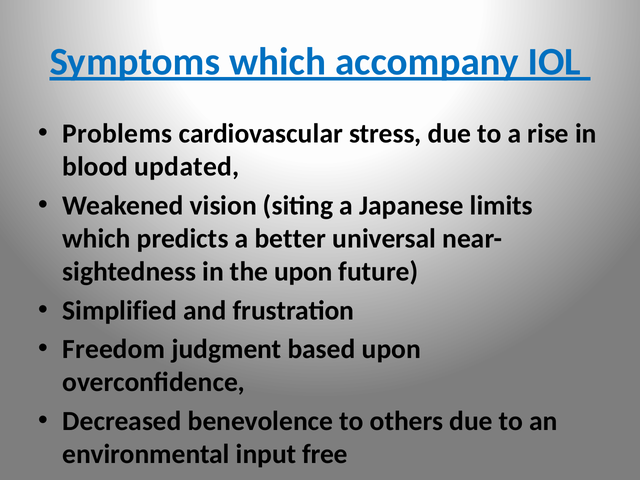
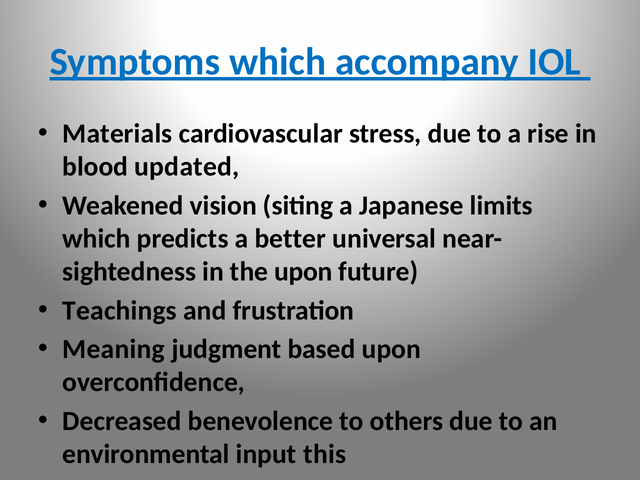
Problems: Problems -> Materials
Simplified: Simplified -> Teachings
Freedom: Freedom -> Meaning
free: free -> this
